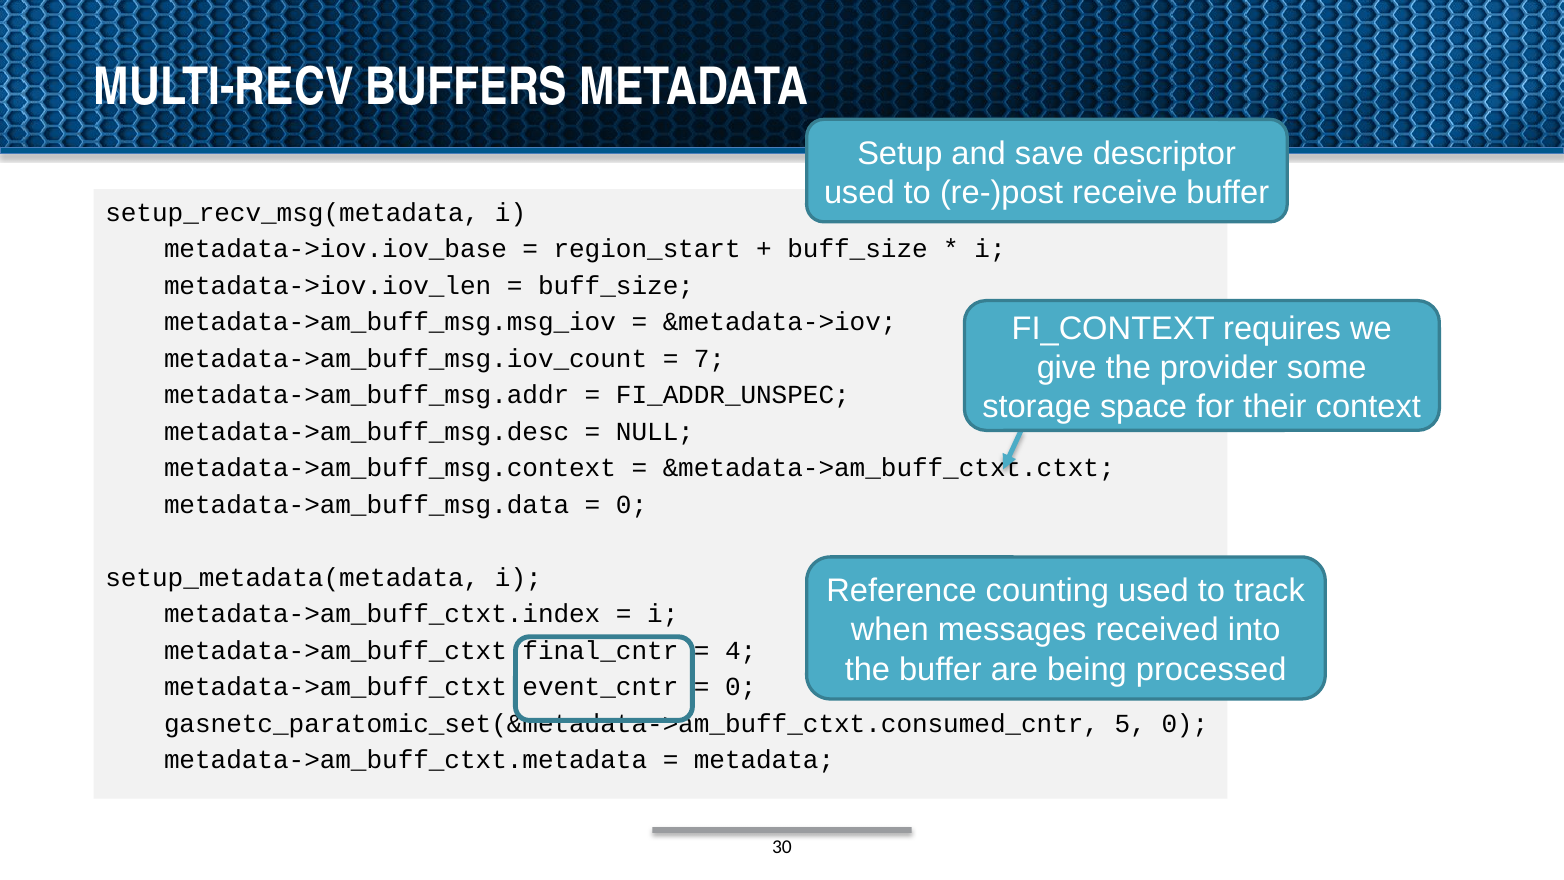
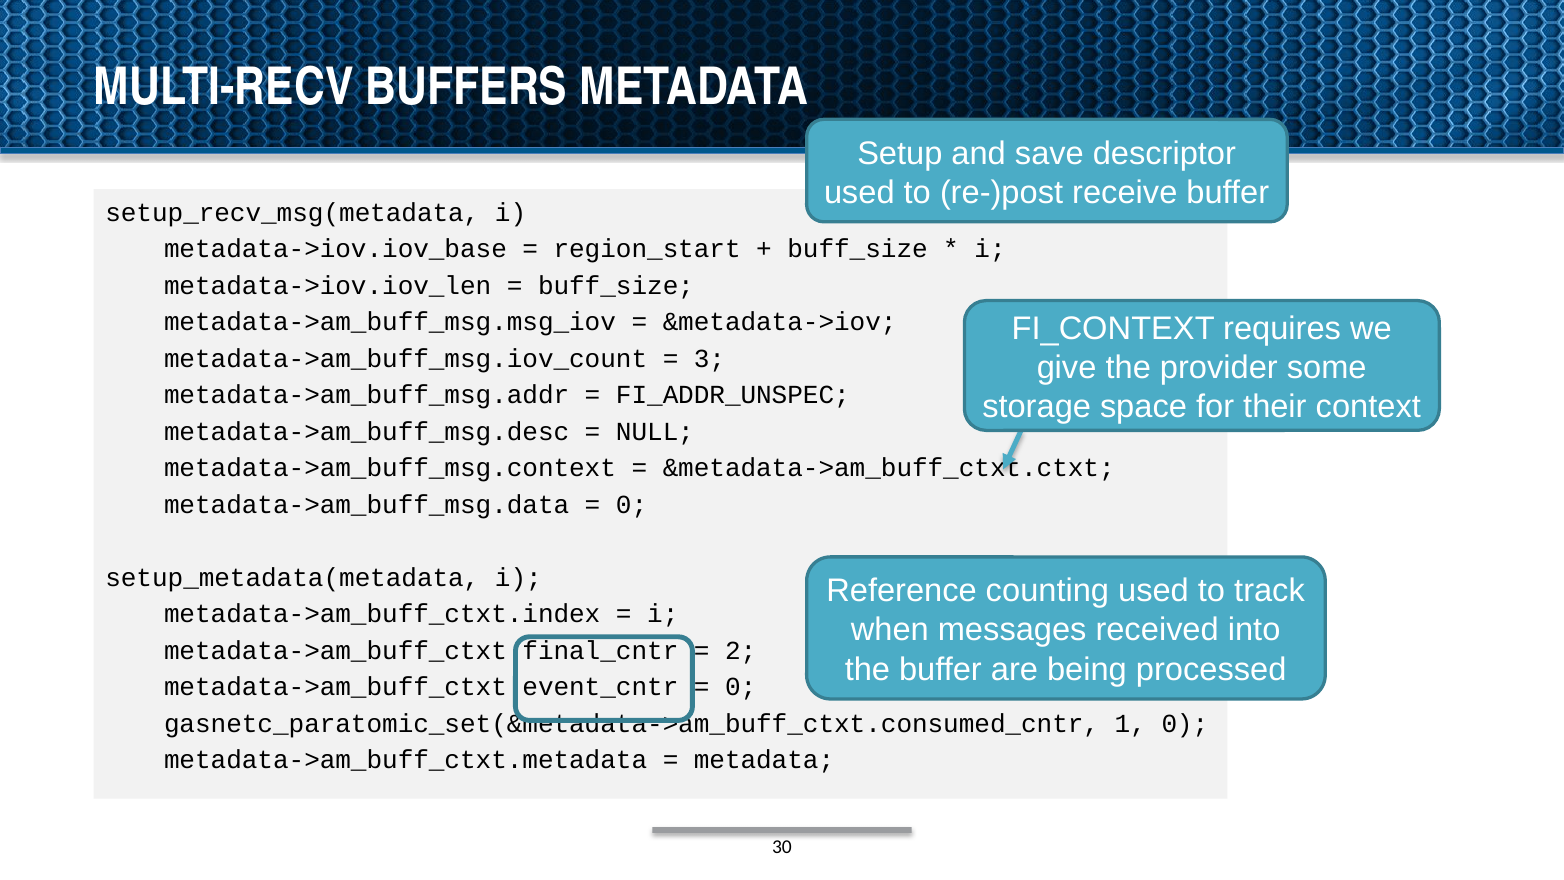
7: 7 -> 3
4: 4 -> 2
5: 5 -> 1
